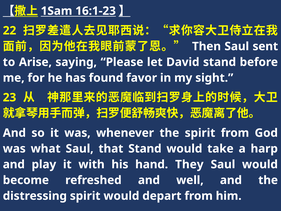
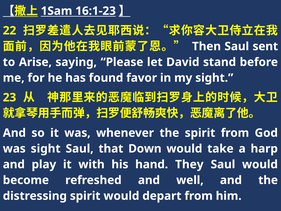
was what: what -> sight
that Stand: Stand -> Down
